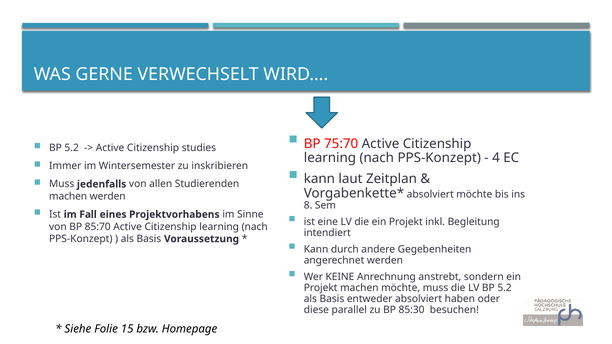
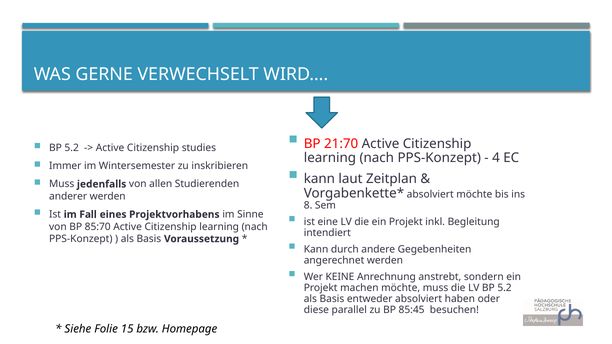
75:70: 75:70 -> 21:70
machen at (68, 196): machen -> anderer
85:30: 85:30 -> 85:45
